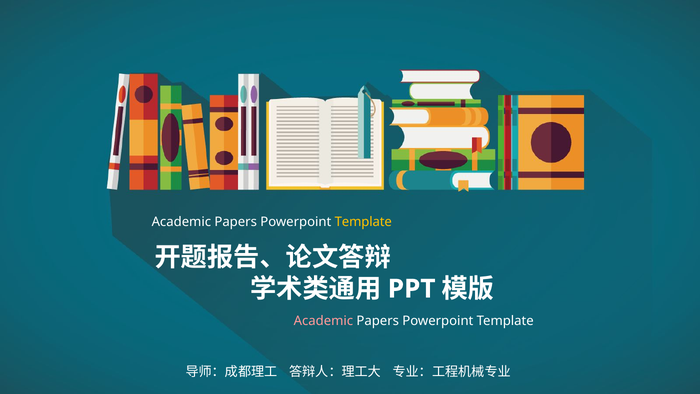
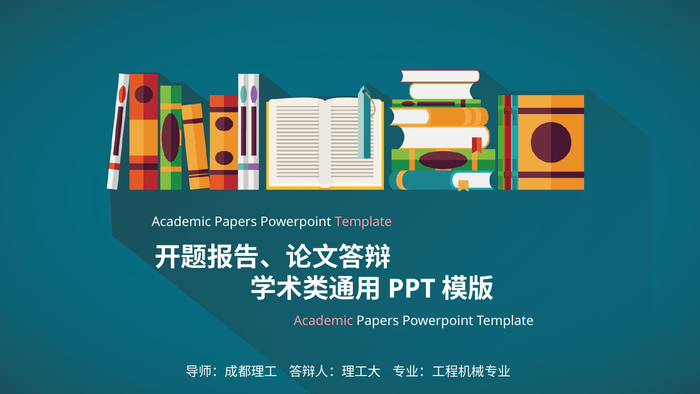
Template at (363, 222) colour: yellow -> pink
